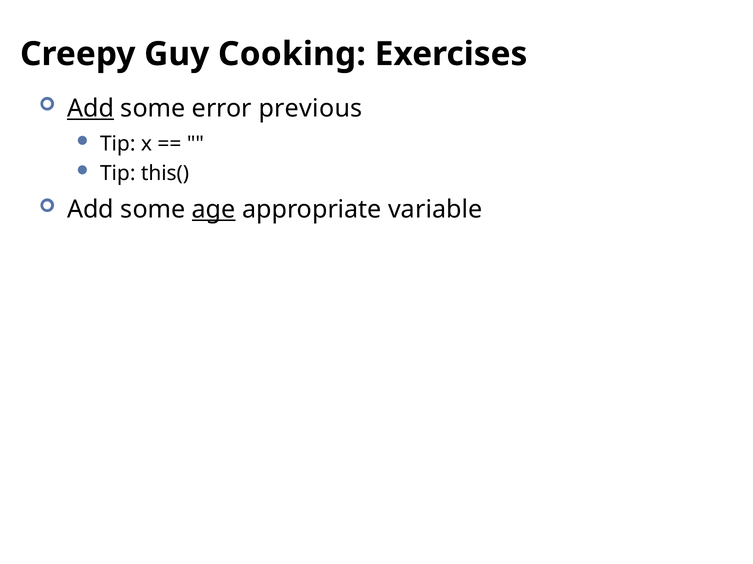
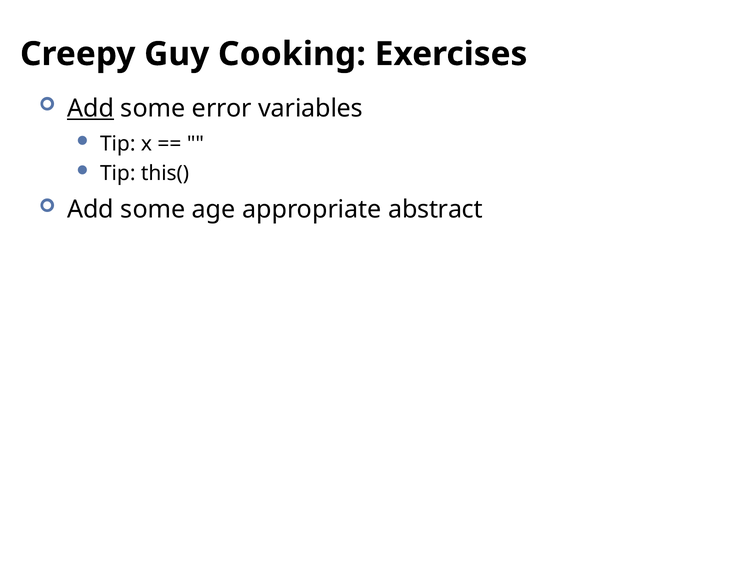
previous: previous -> variables
age underline: present -> none
variable: variable -> abstract
